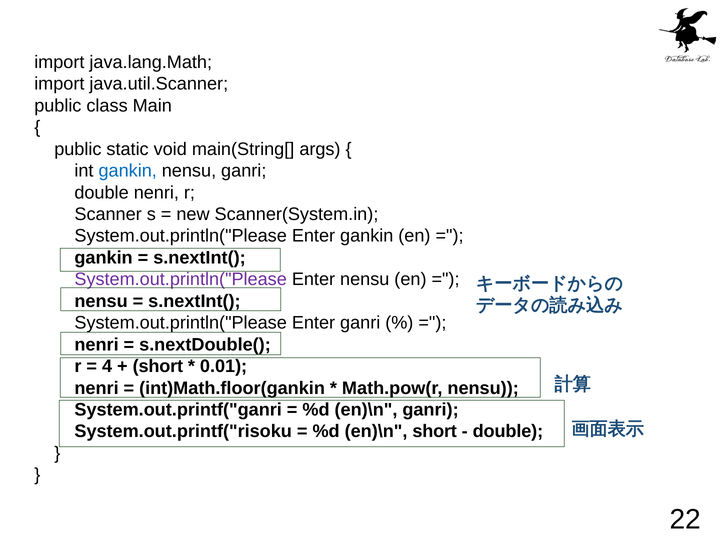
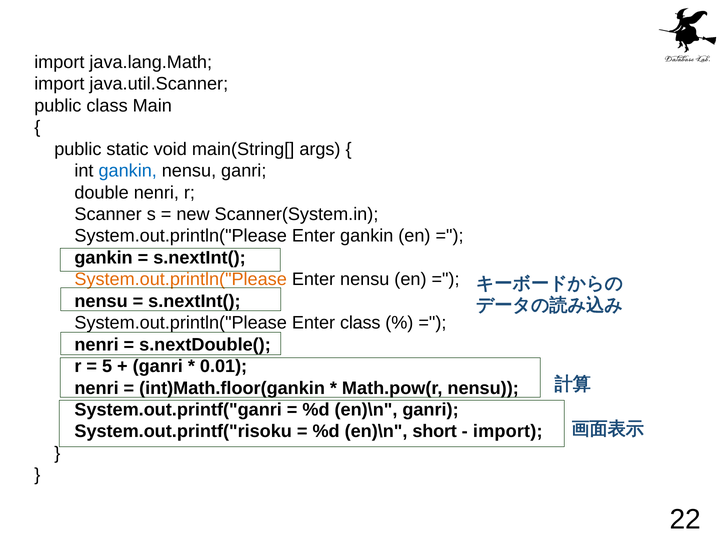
System.out.println("Please at (181, 279) colour: purple -> orange
Enter ganri: ganri -> class
4: 4 -> 5
short at (158, 366): short -> ganri
double at (508, 432): double -> import
